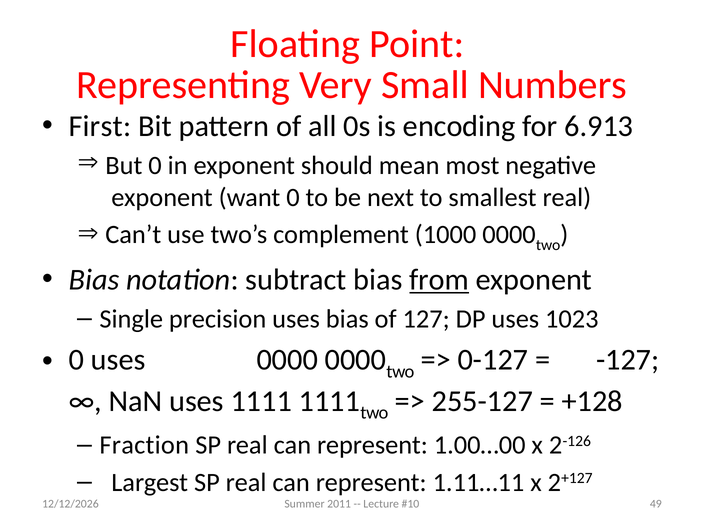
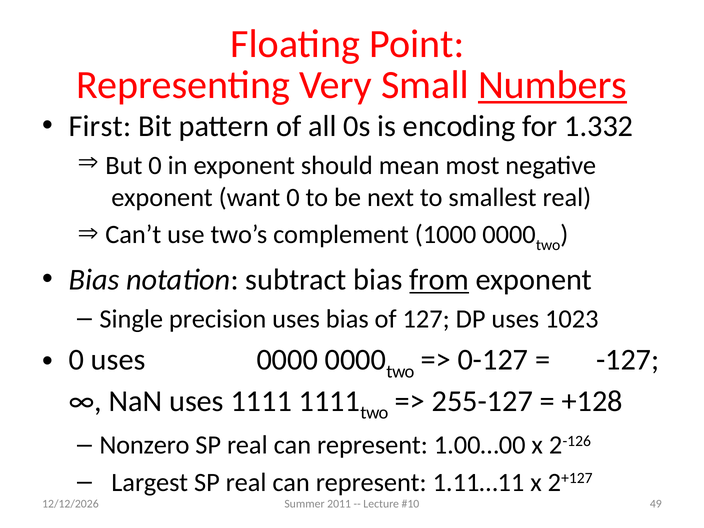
Numbers underline: none -> present
6.913: 6.913 -> 1.332
Fraction: Fraction -> Nonzero
